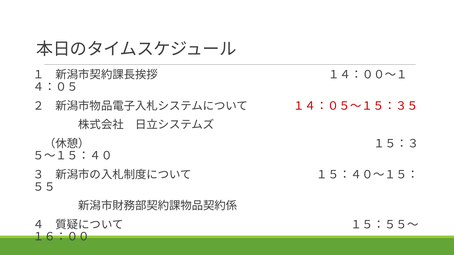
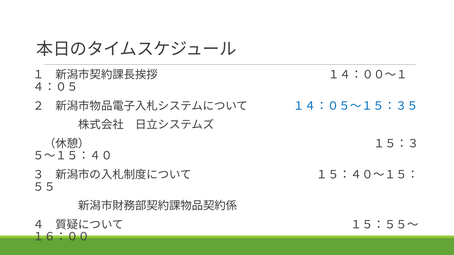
１４：０５～１５：３５ colour: red -> blue
